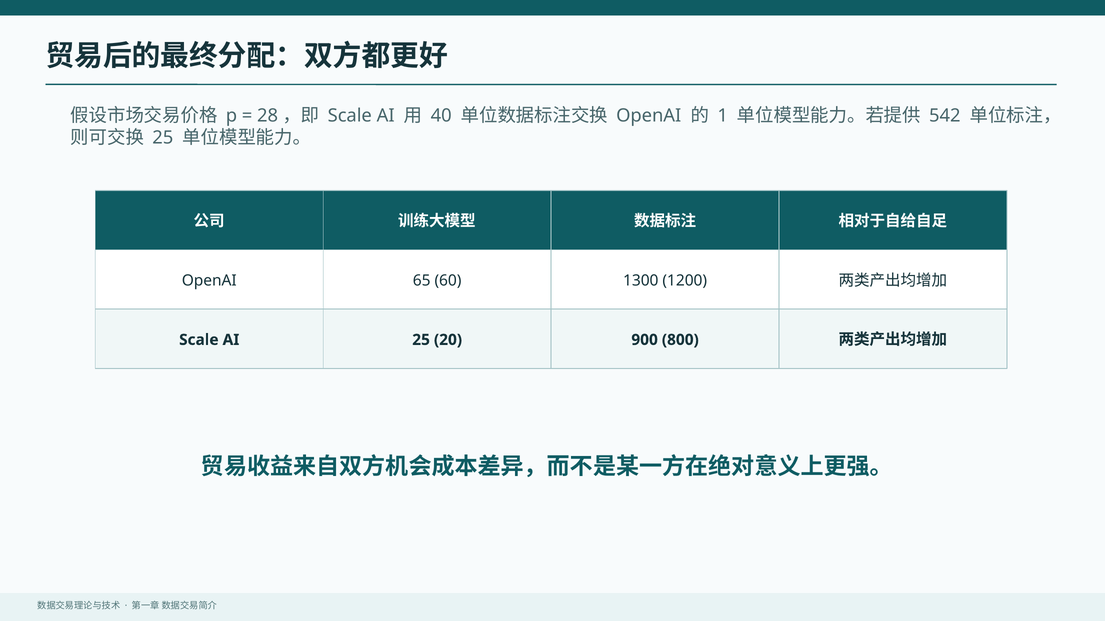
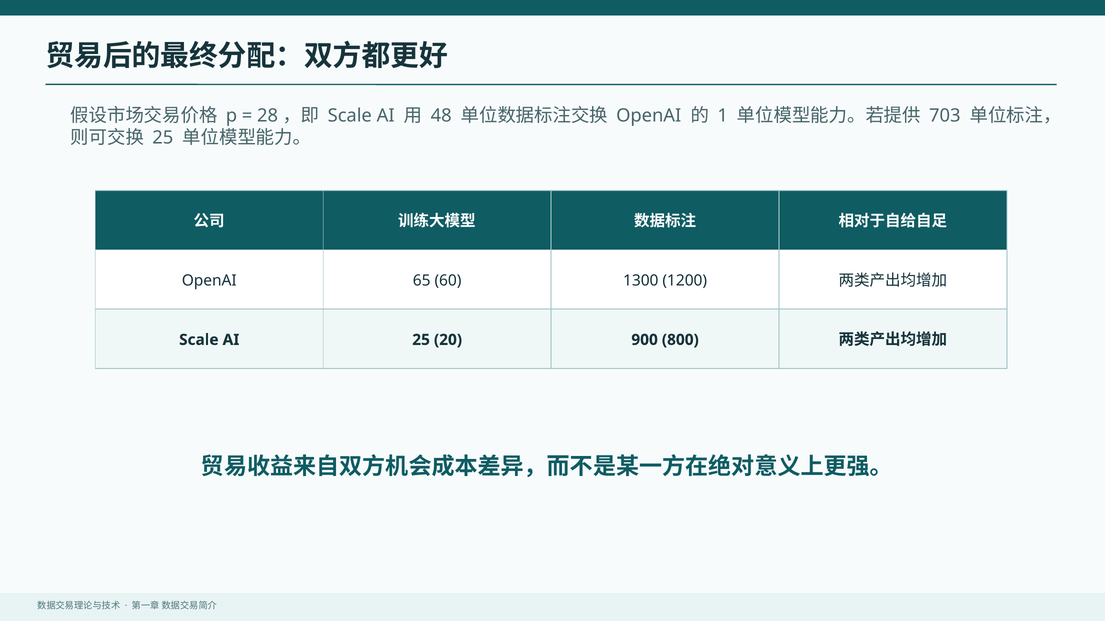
40: 40 -> 48
542: 542 -> 703
